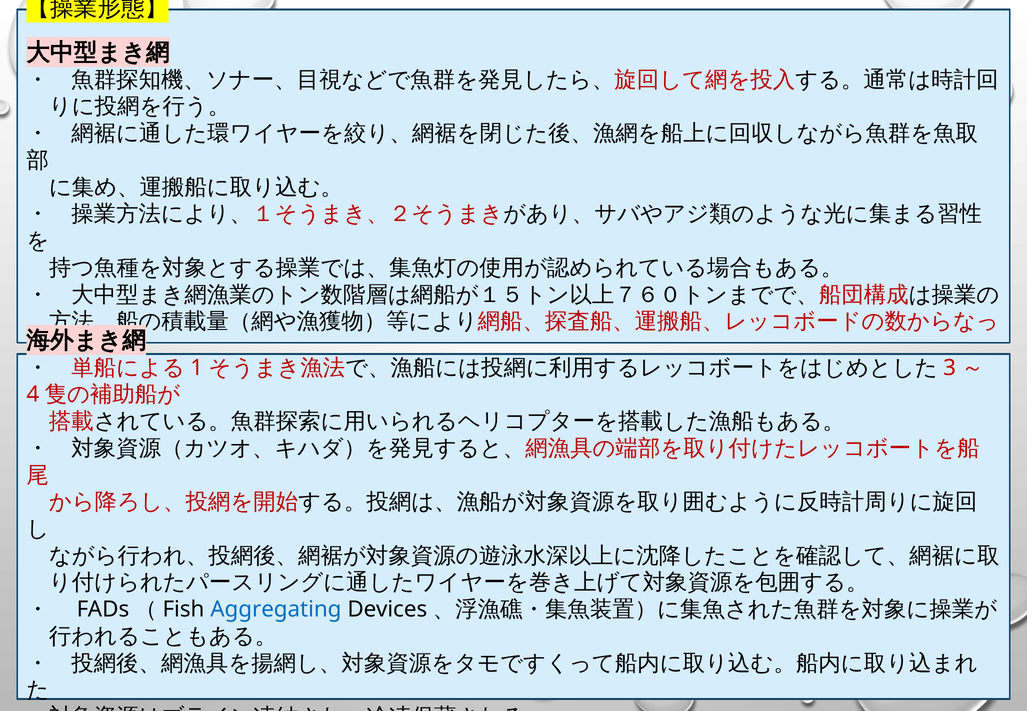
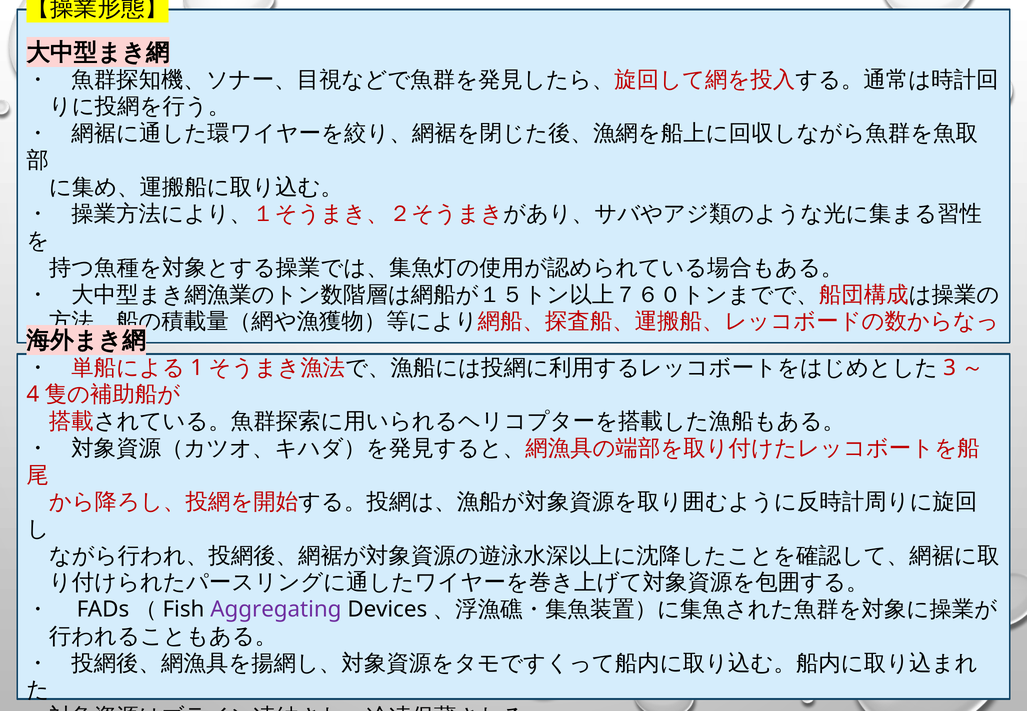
Aggregating colour: blue -> purple
